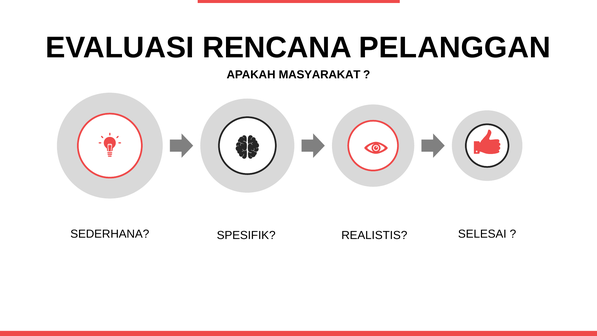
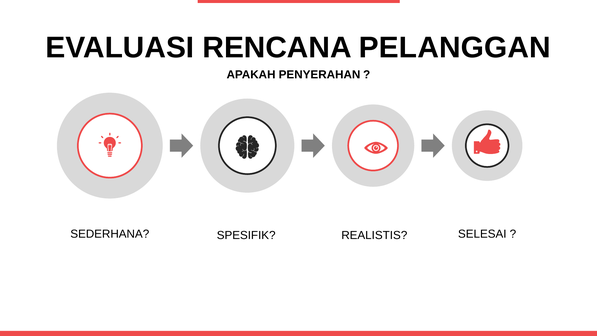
MASYARAKAT: MASYARAKAT -> PENYERAHAN
